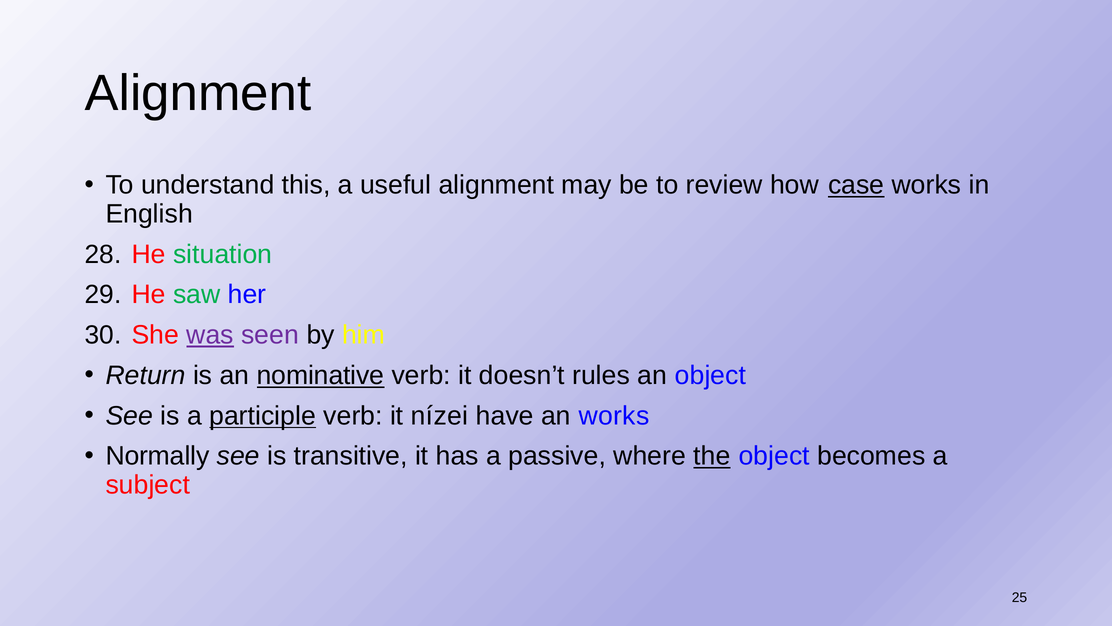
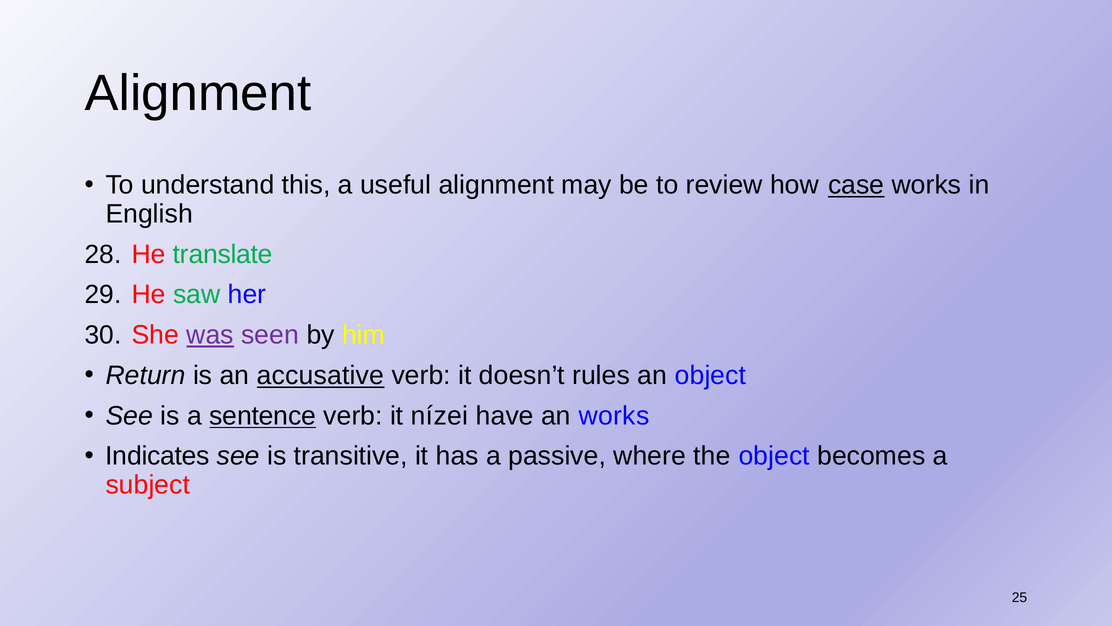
situation: situation -> translate
nominative: nominative -> accusative
participle: participle -> sentence
Normally: Normally -> Indicates
the underline: present -> none
